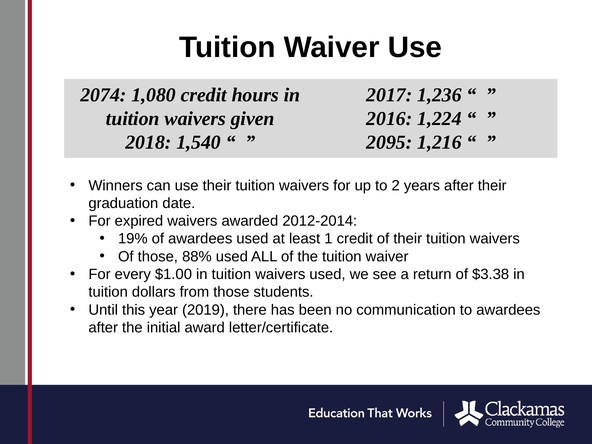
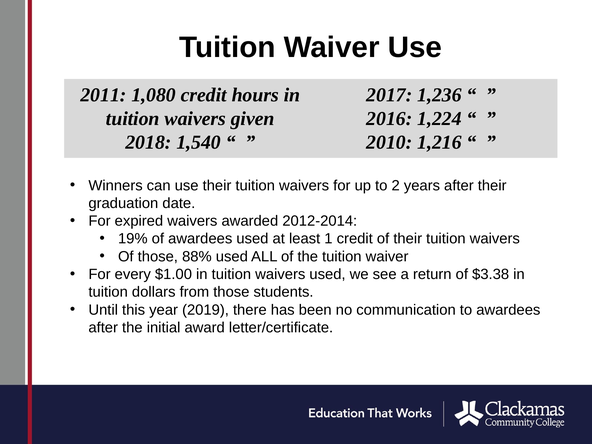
2074: 2074 -> 2011
2095: 2095 -> 2010
